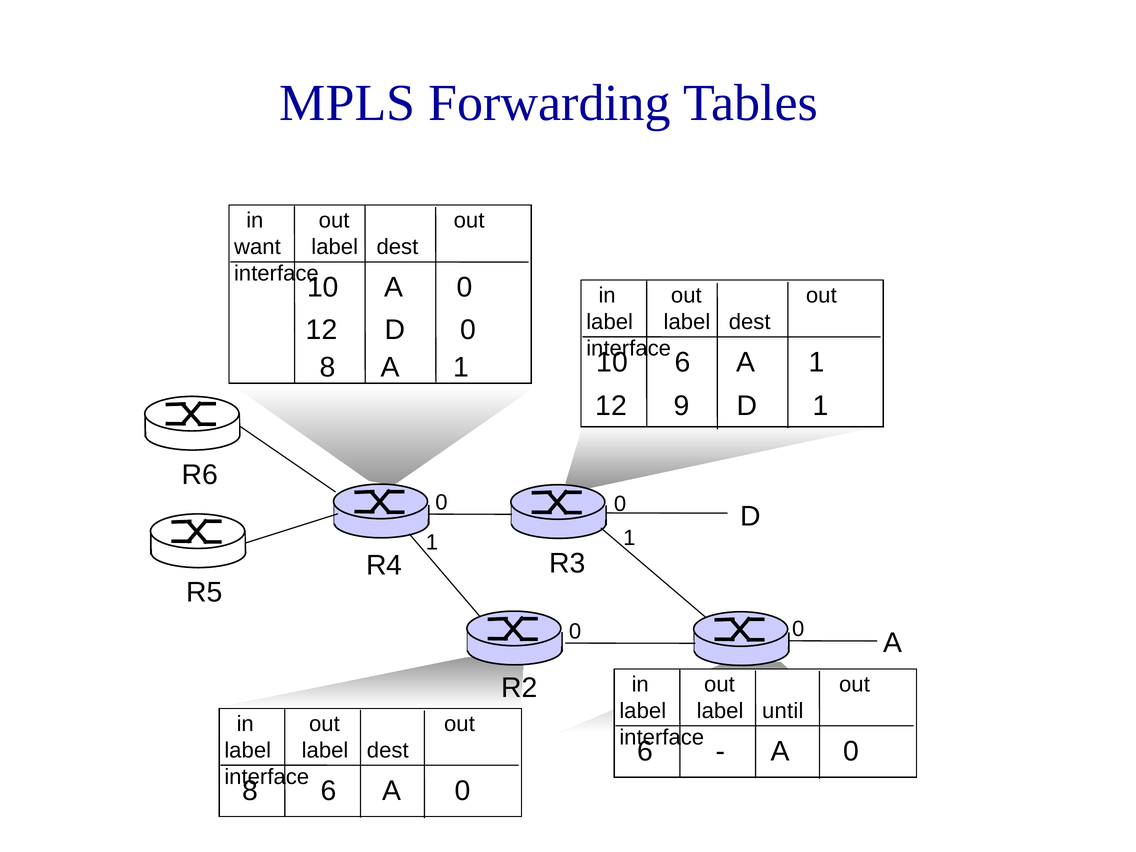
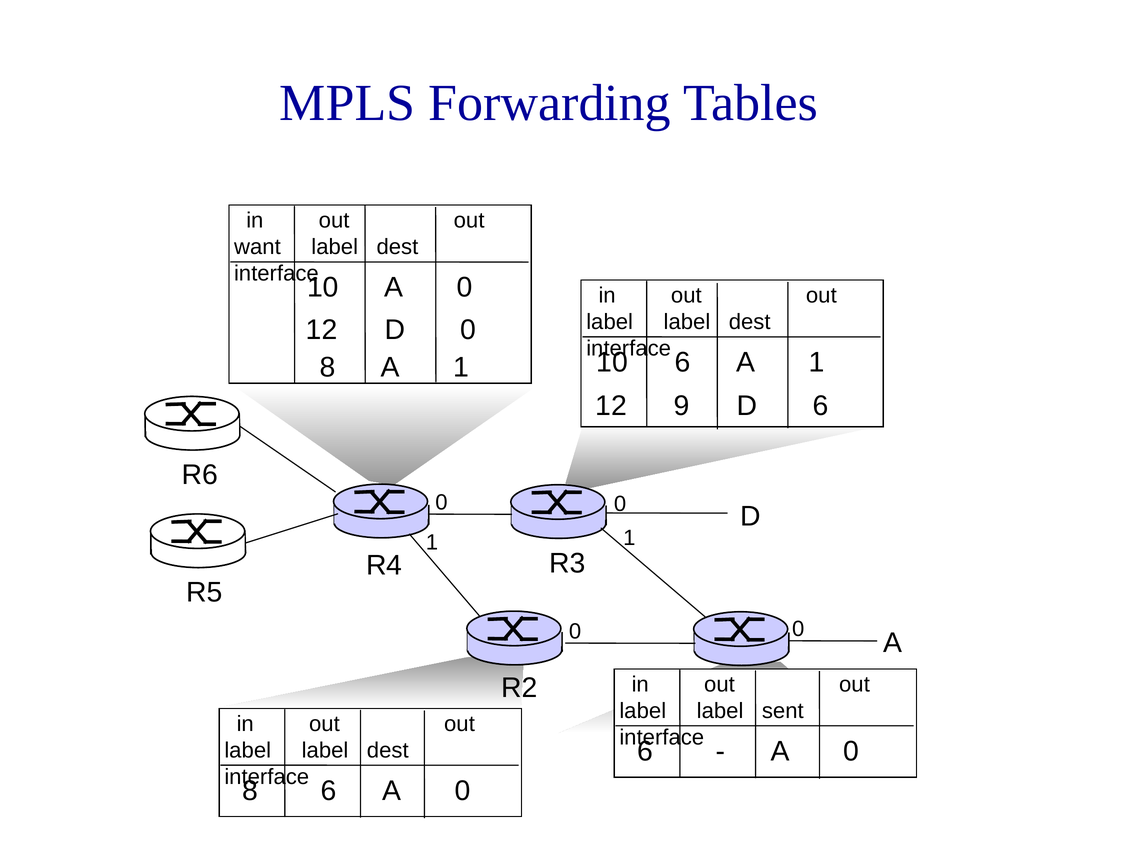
D 1: 1 -> 6
until: until -> sent
